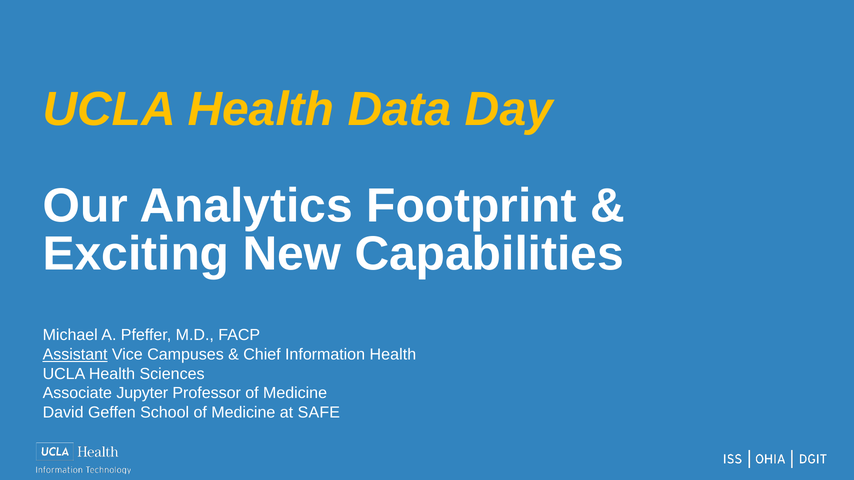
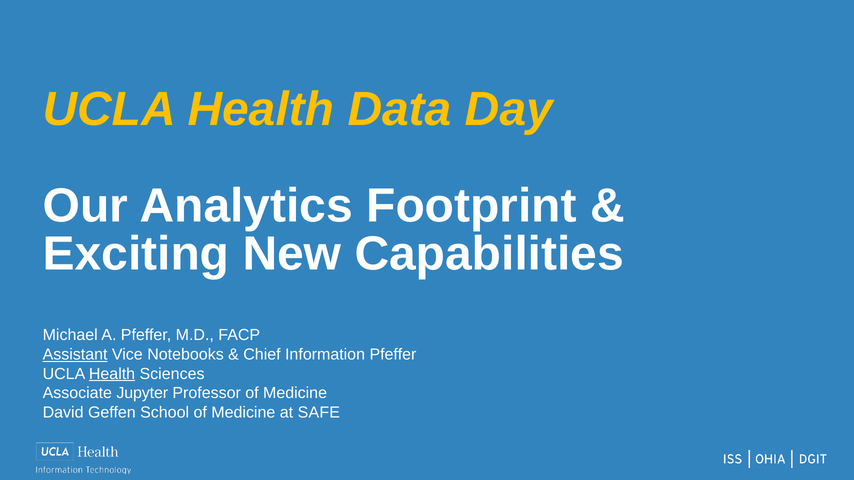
Campuses: Campuses -> Notebooks
Information Health: Health -> Pfeffer
Health at (112, 374) underline: none -> present
